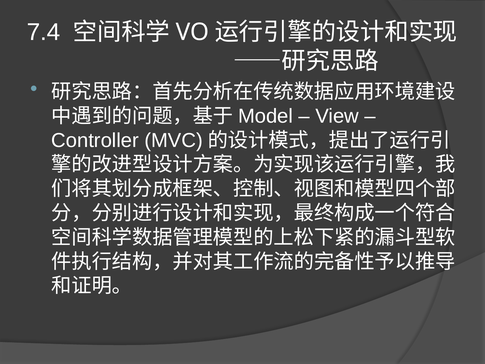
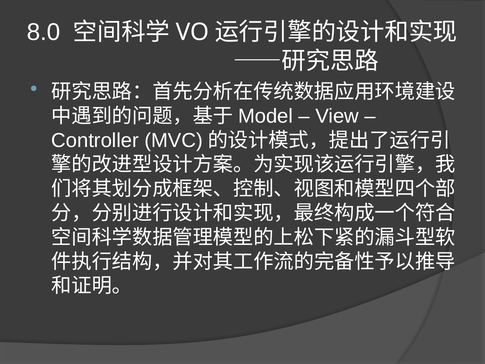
7.4: 7.4 -> 8.0
